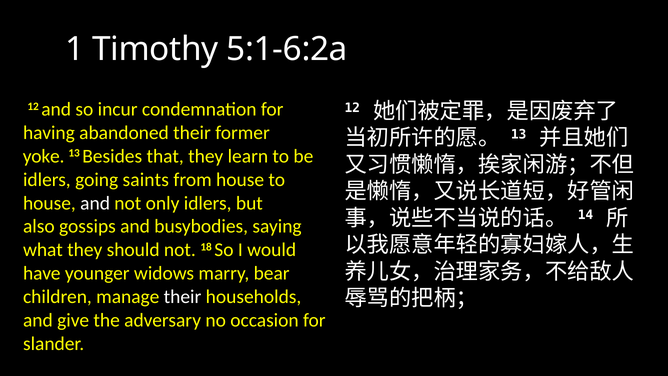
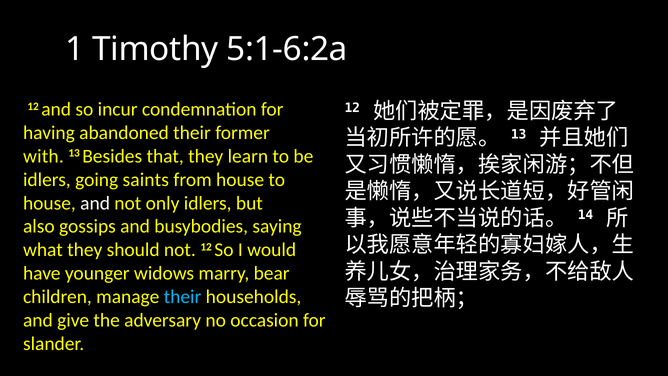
yoke: yoke -> with
not 18: 18 -> 12
their at (183, 297) colour: white -> light blue
